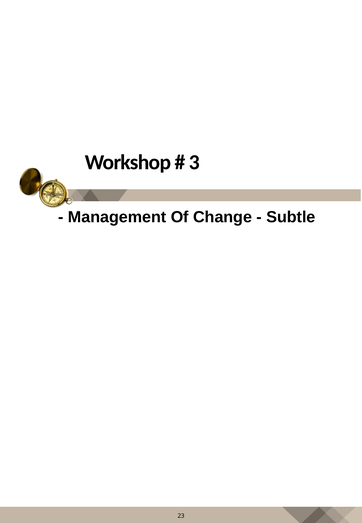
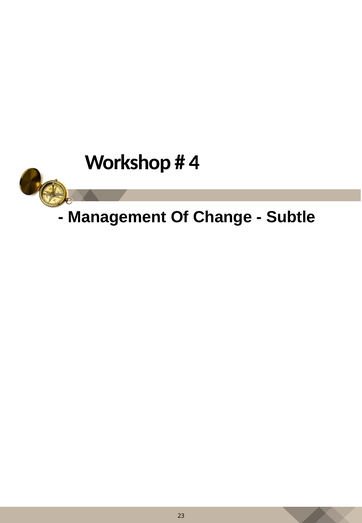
3: 3 -> 4
